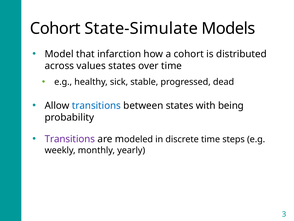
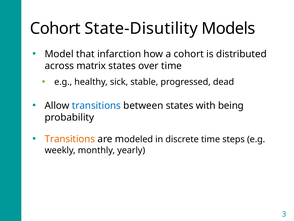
State-Simulate: State-Simulate -> State-Disutility
values: values -> matrix
Transitions at (70, 139) colour: purple -> orange
